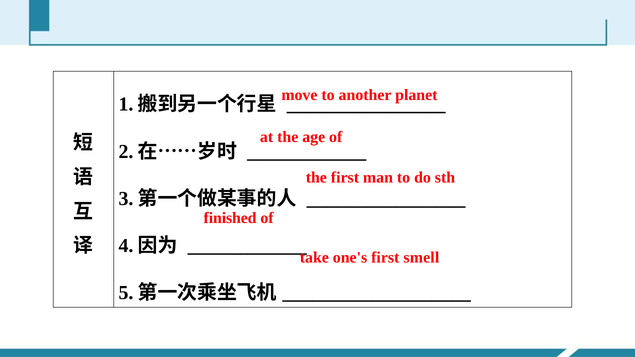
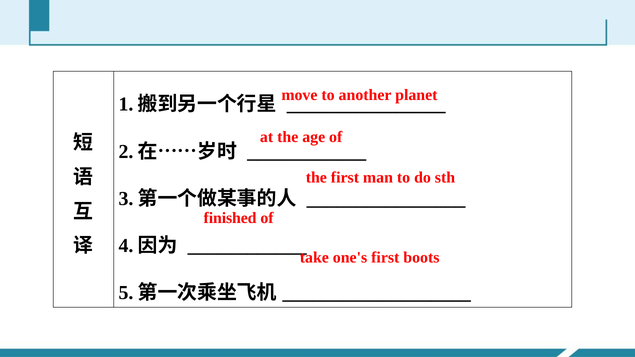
smell: smell -> boots
